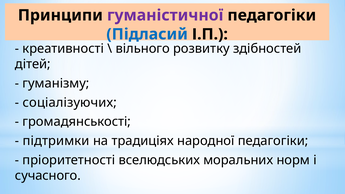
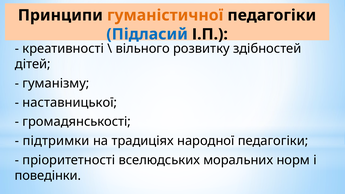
гуманістичної colour: purple -> orange
соціалізуючих: соціалізуючих -> наставницької
сучасного: сучасного -> поведінки
